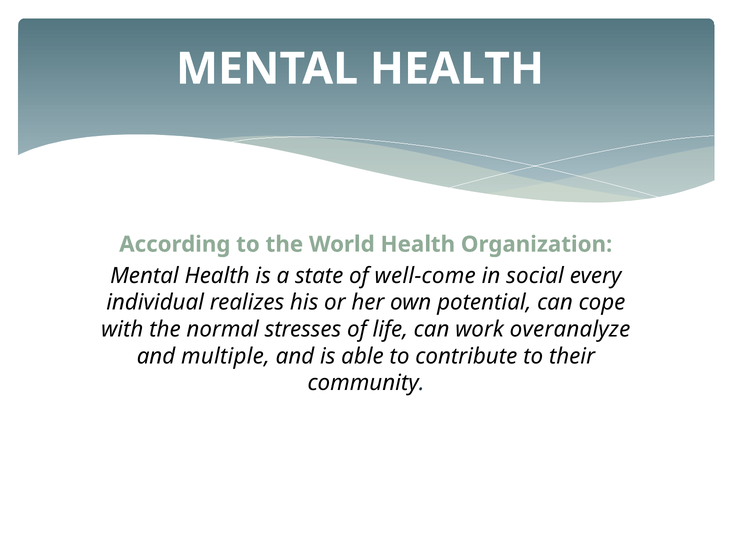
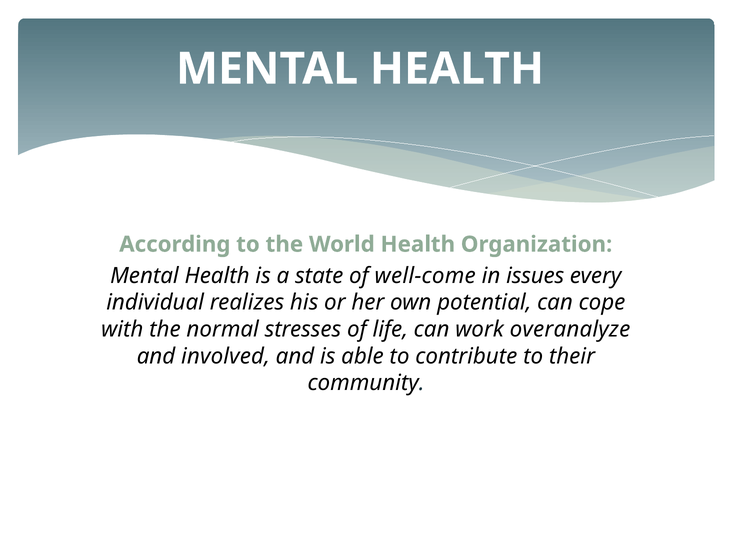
social: social -> issues
multiple: multiple -> involved
